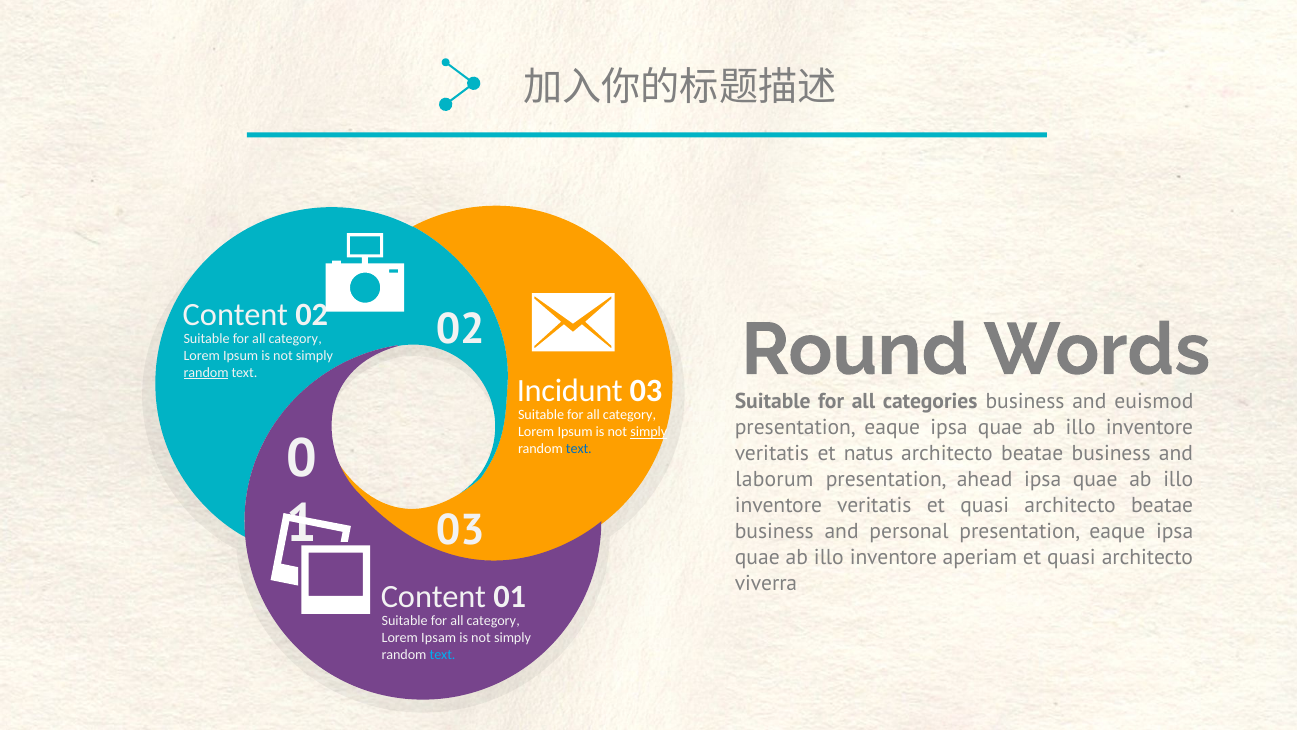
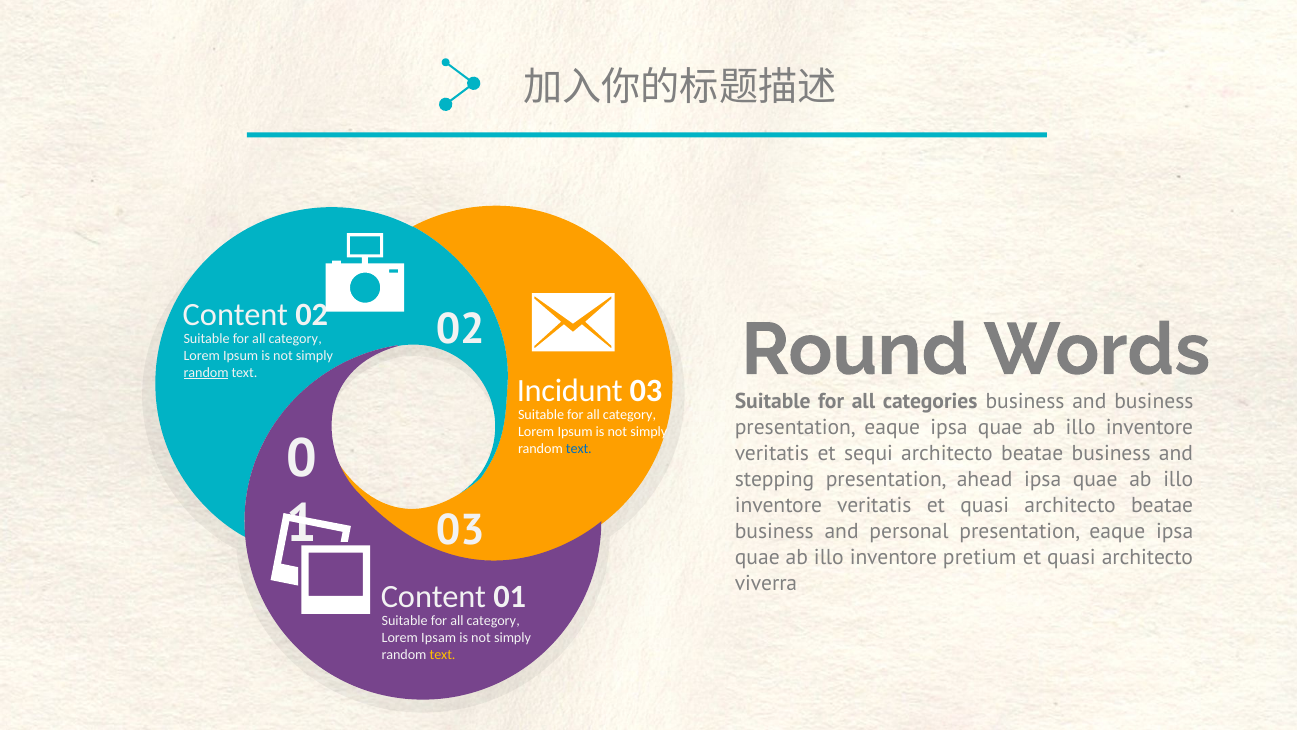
and euismod: euismod -> business
simply at (649, 432) underline: present -> none
natus: natus -> sequi
laborum: laborum -> stepping
aperiam: aperiam -> pretium
text at (443, 655) colour: light blue -> yellow
